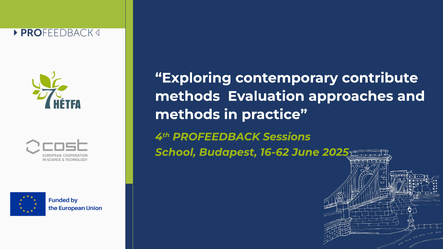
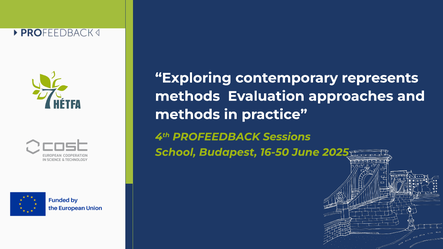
contribute: contribute -> represents
16-62: 16-62 -> 16-50
